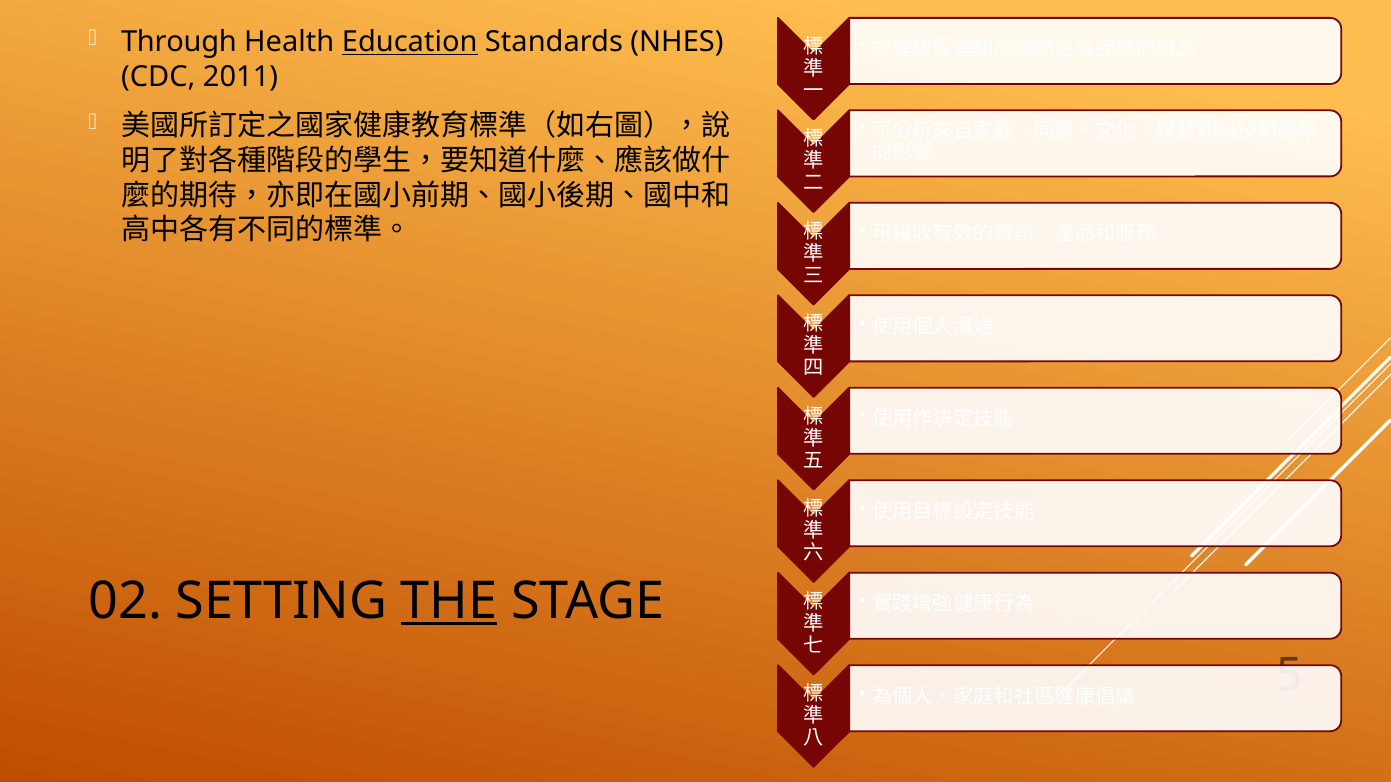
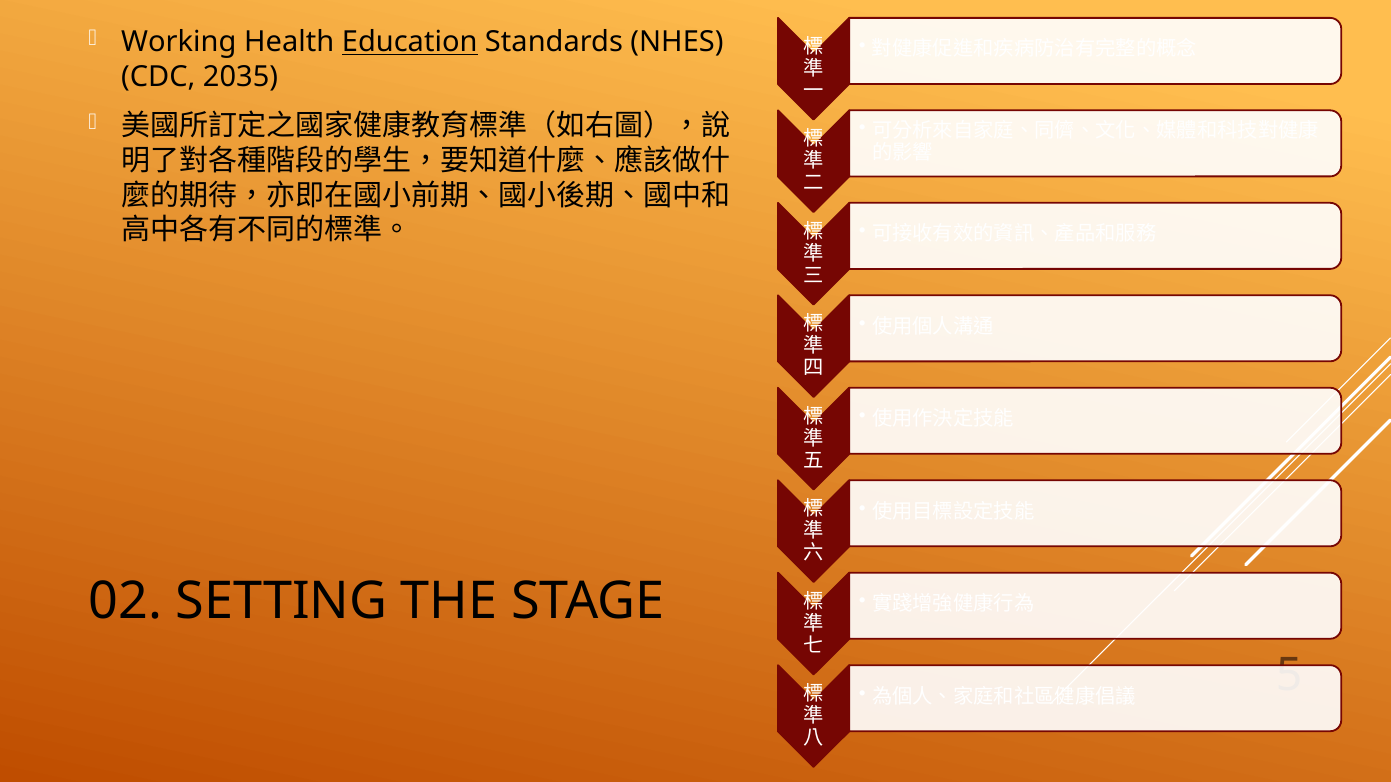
Through: Through -> Working
2011: 2011 -> 2035
THE underline: present -> none
